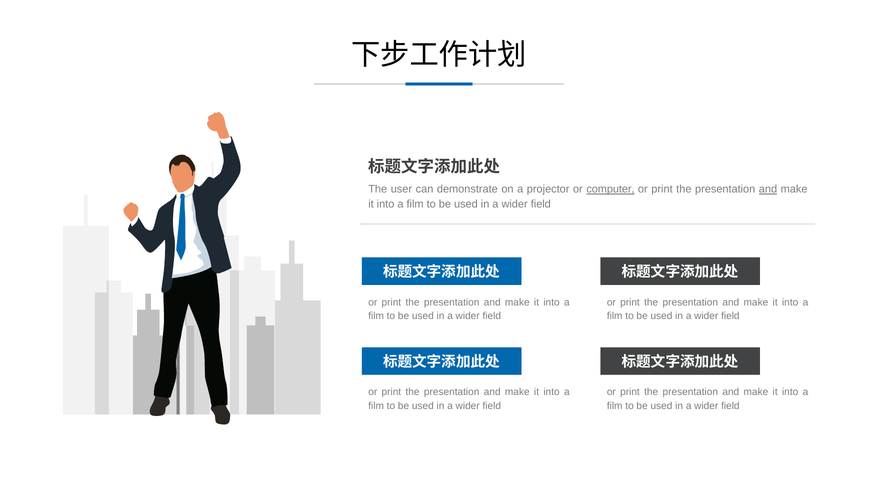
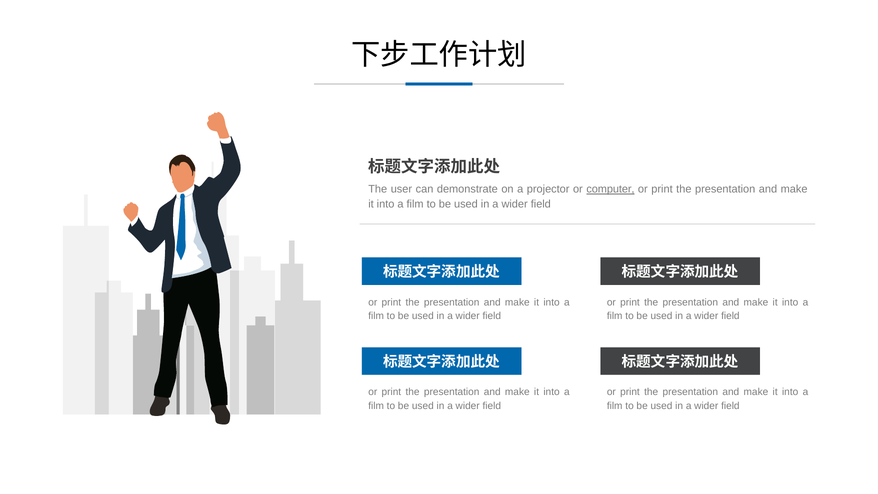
and at (768, 189) underline: present -> none
